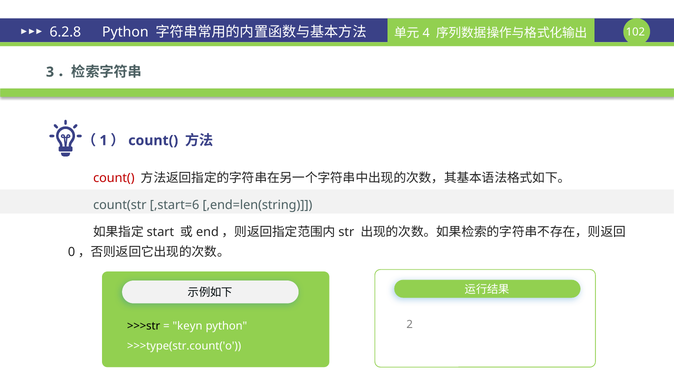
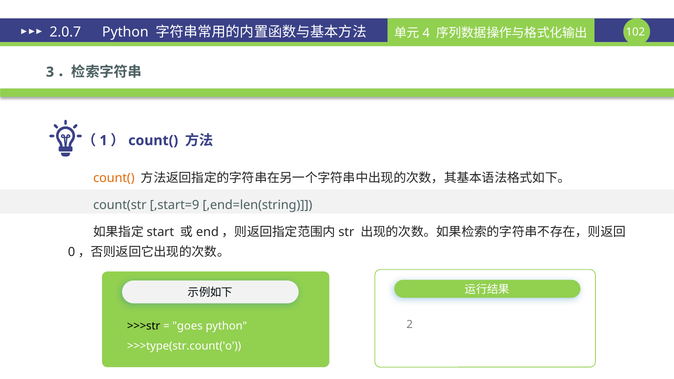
6.2.8: 6.2.8 -> 2.0.7
count( at (114, 178) colour: red -> orange
,start=6: ,start=6 -> ,start=9
keyn: keyn -> goes
